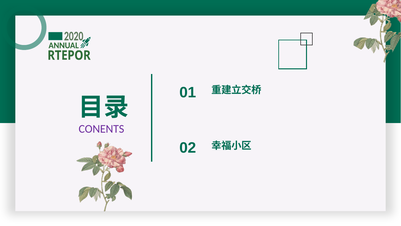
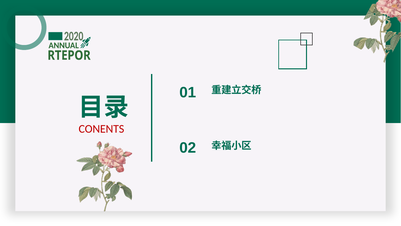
CONENTS colour: purple -> red
